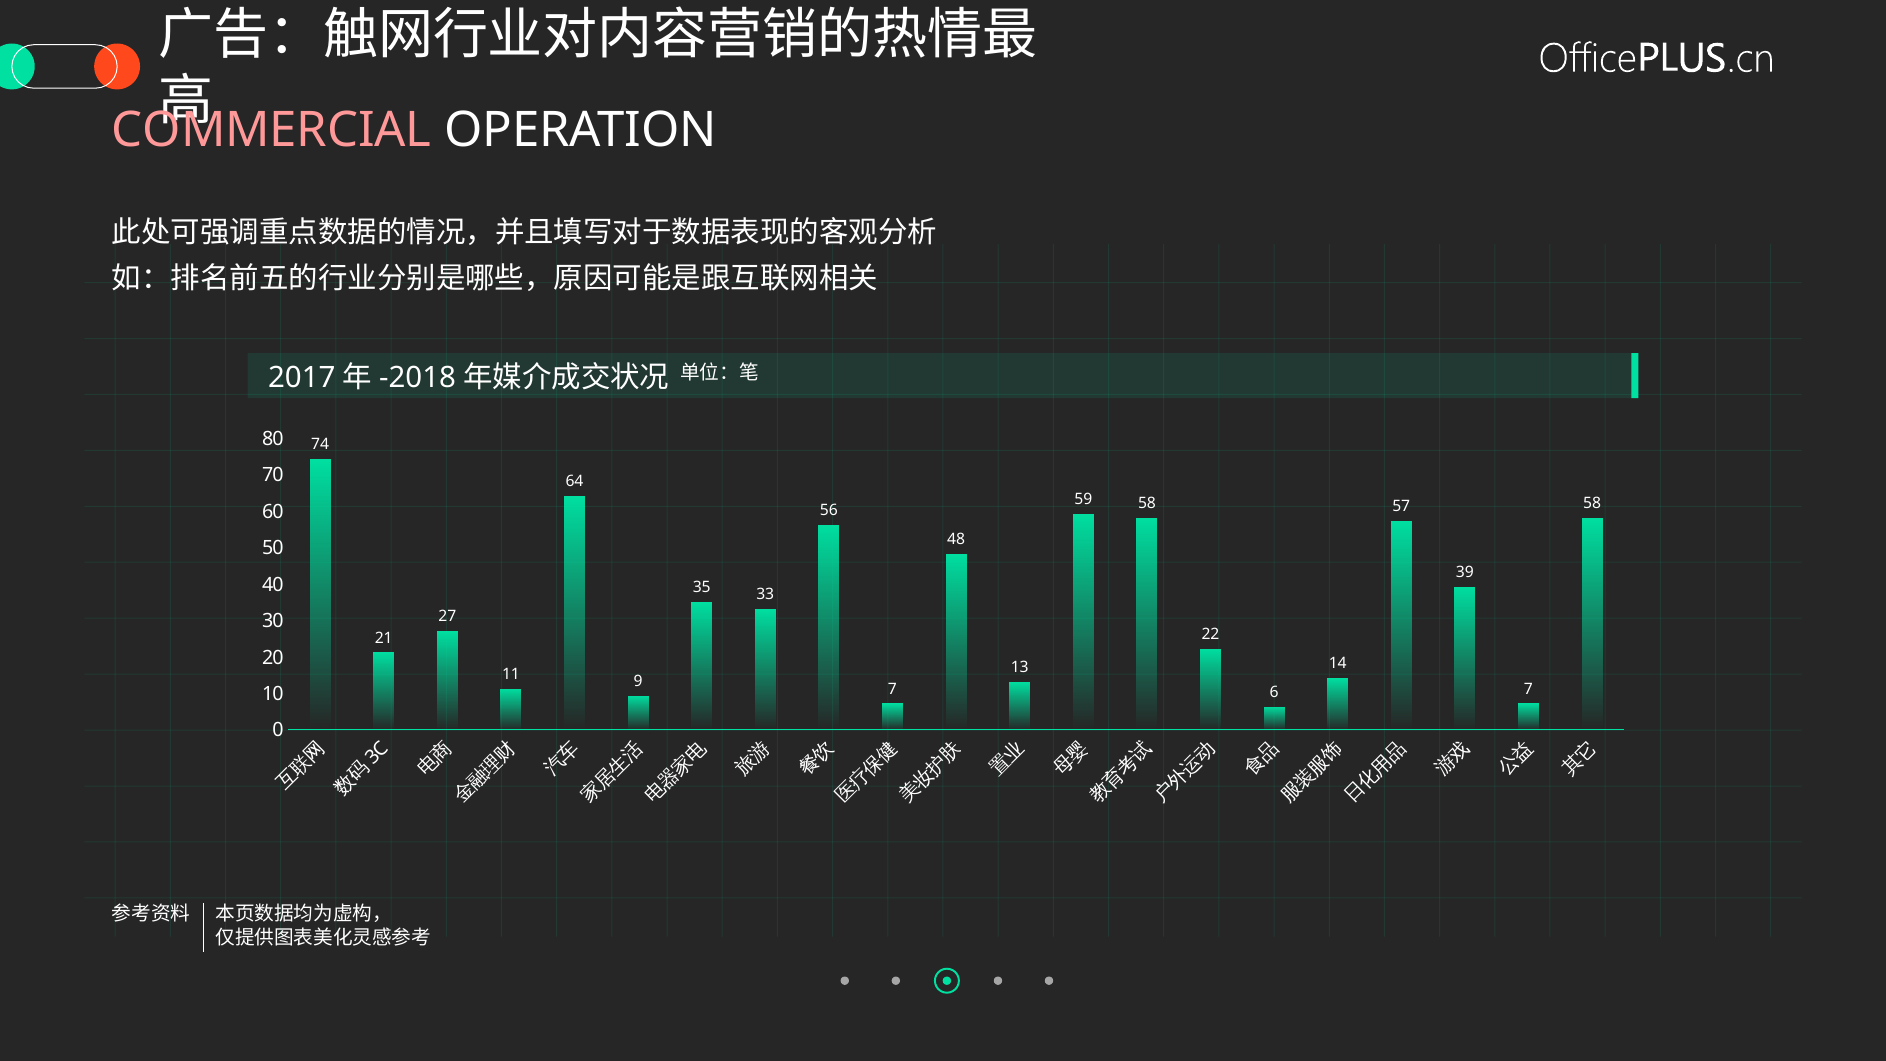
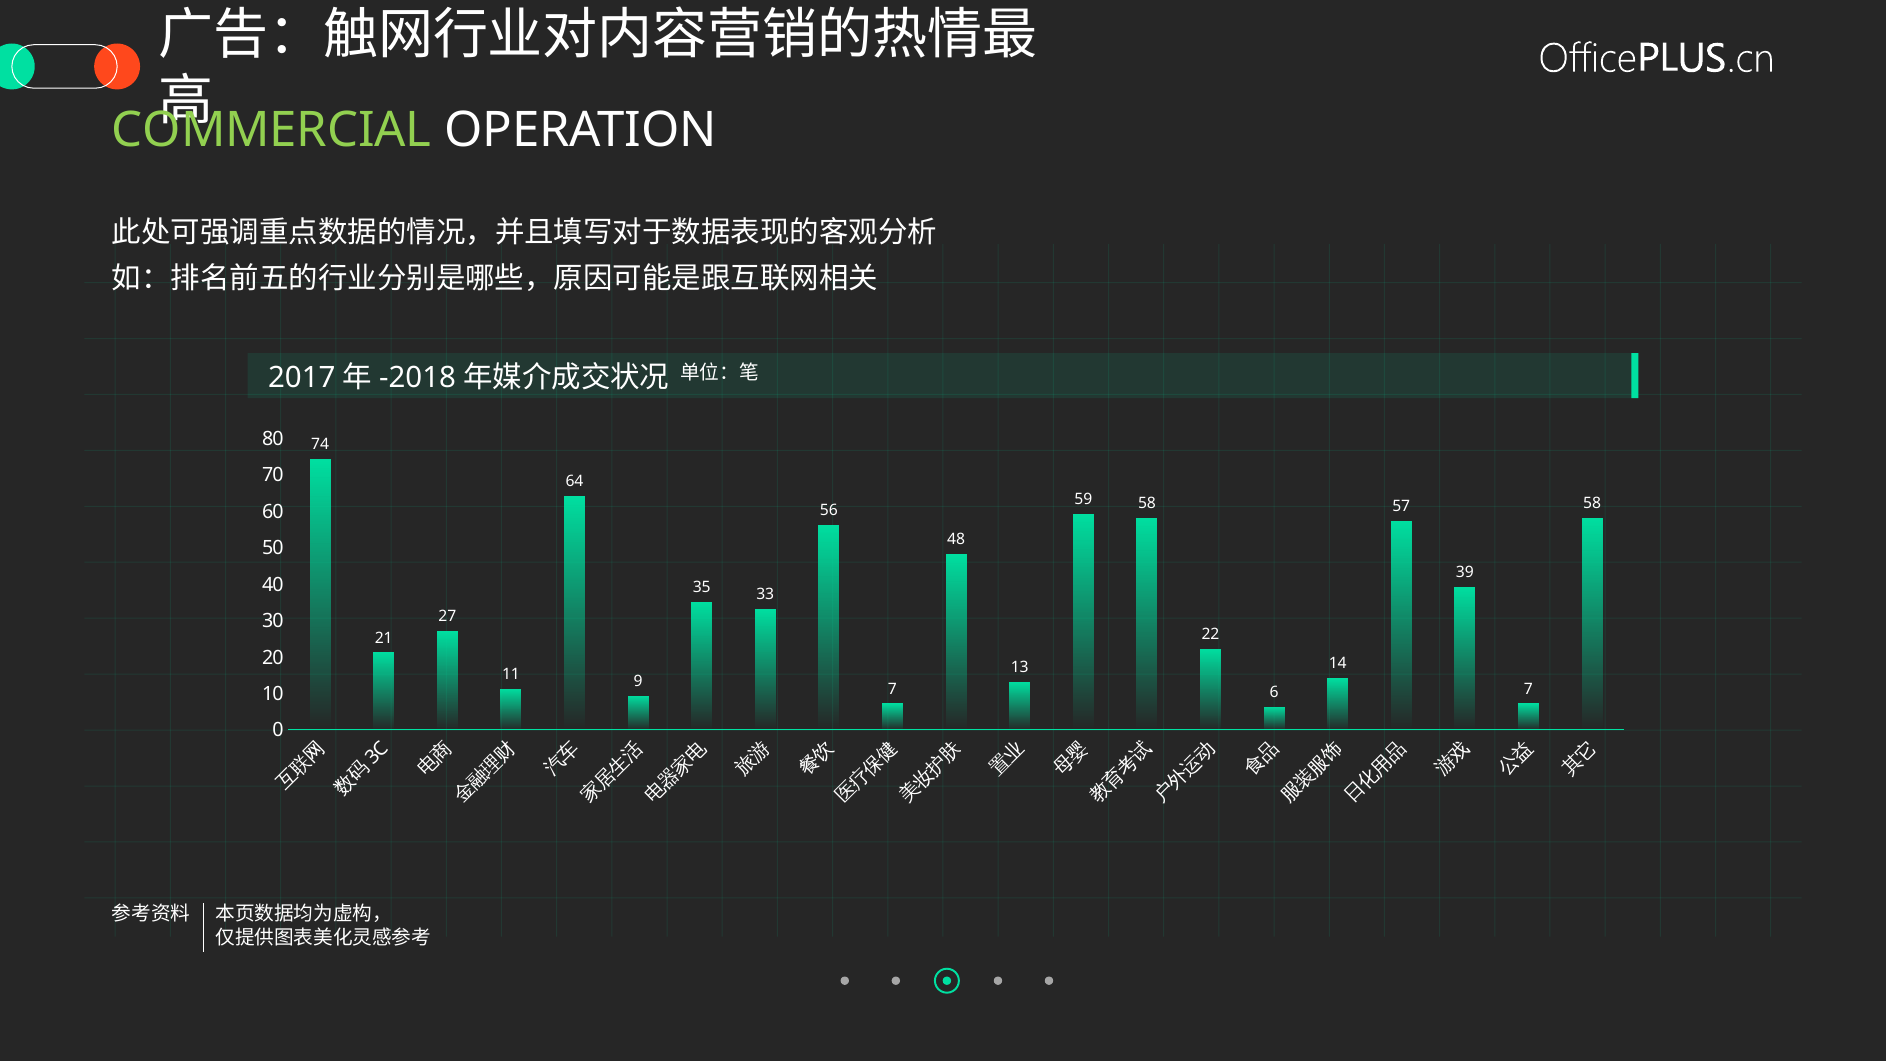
COMMERCIAL colour: pink -> light green
